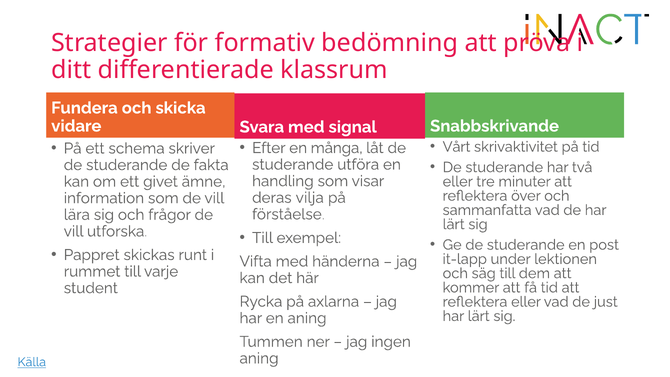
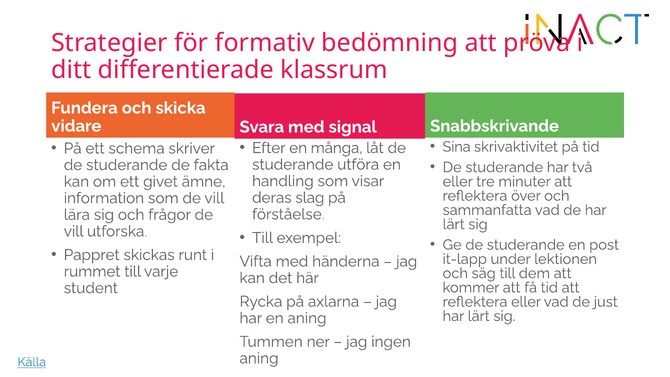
Vårt: Vårt -> Sina
vilja: vilja -> slag
